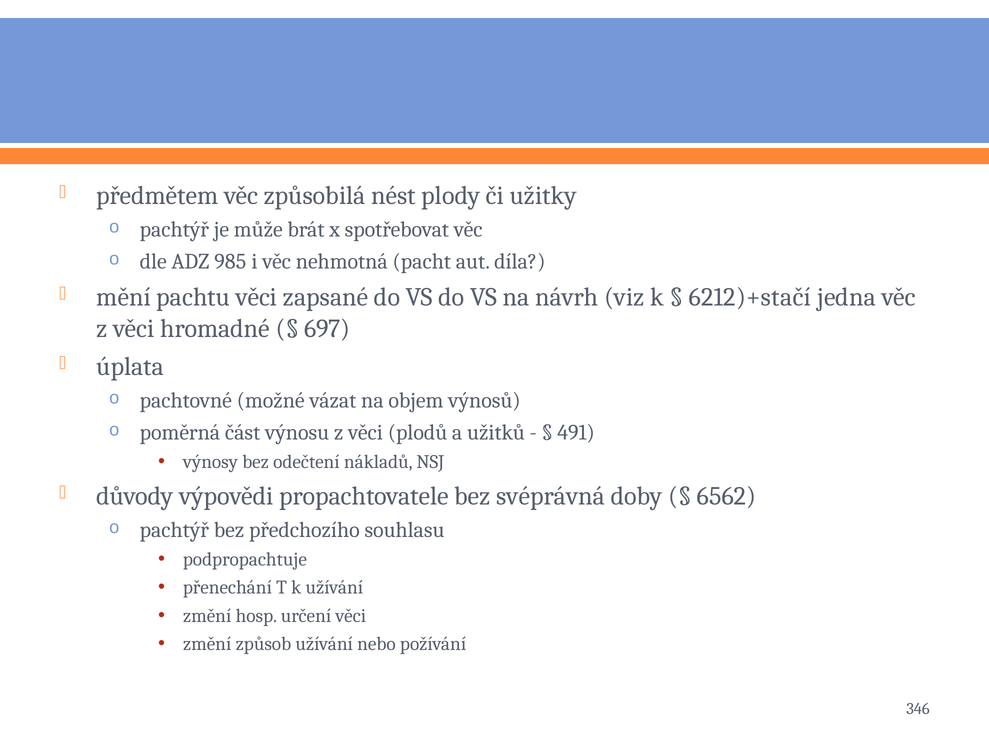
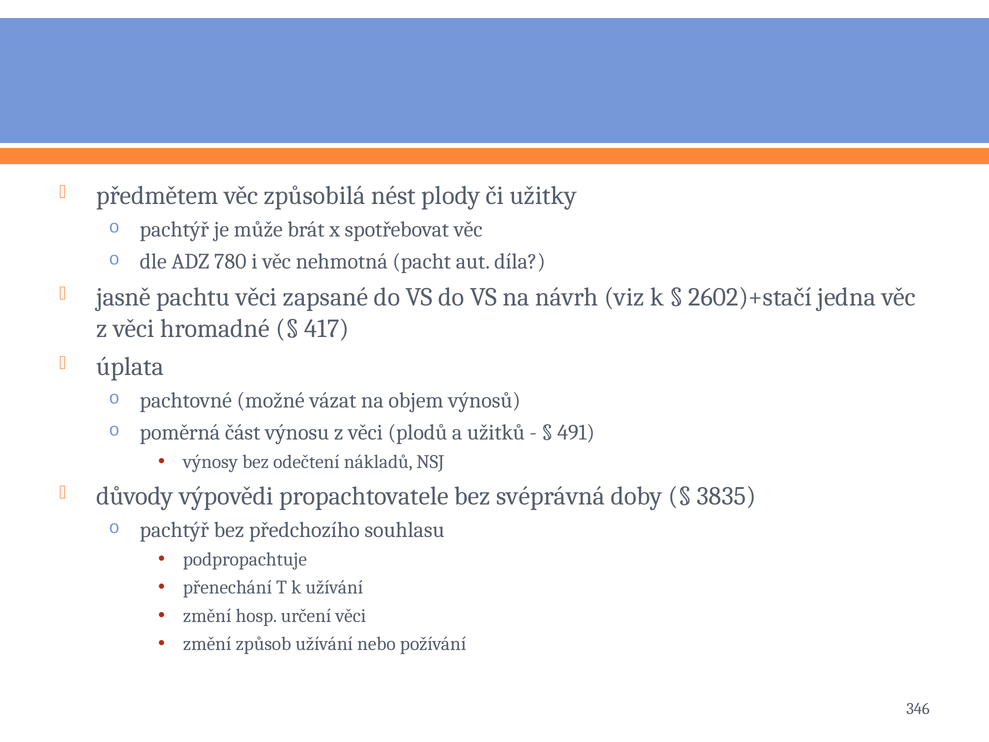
985: 985 -> 780
mění: mění -> jasně
6212)+stačí: 6212)+stačí -> 2602)+stačí
697: 697 -> 417
6562: 6562 -> 3835
